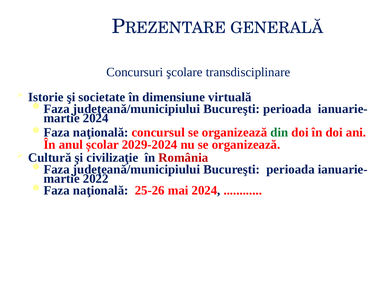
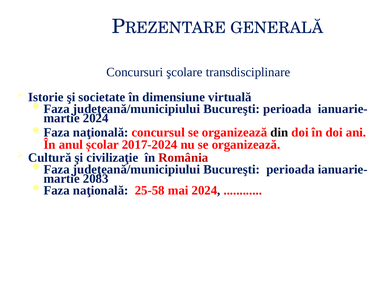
din colour: green -> black
2029-2024: 2029-2024 -> 2017-2024
2022: 2022 -> 2083
25-26: 25-26 -> 25-58
